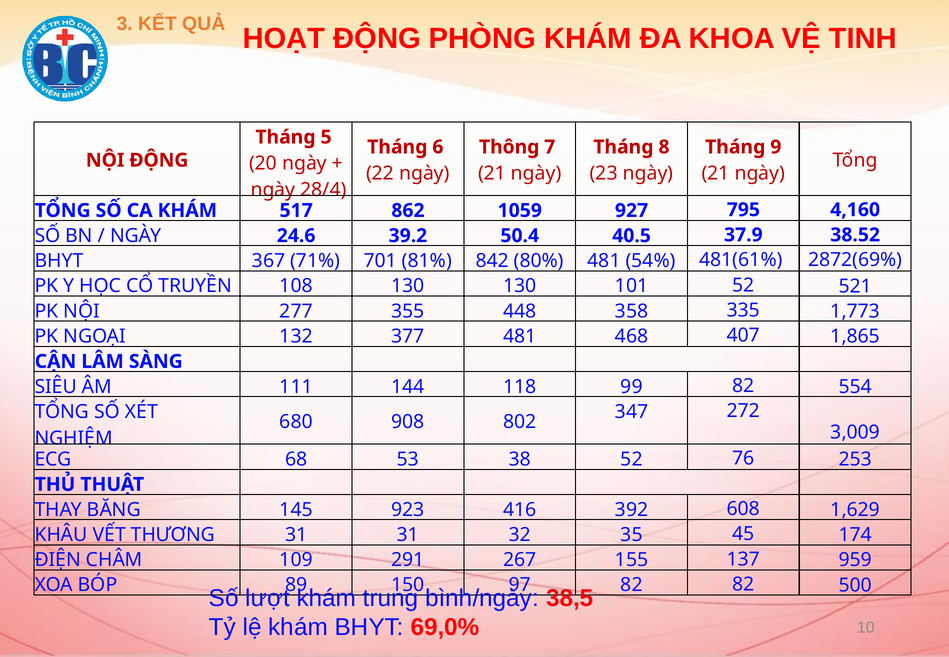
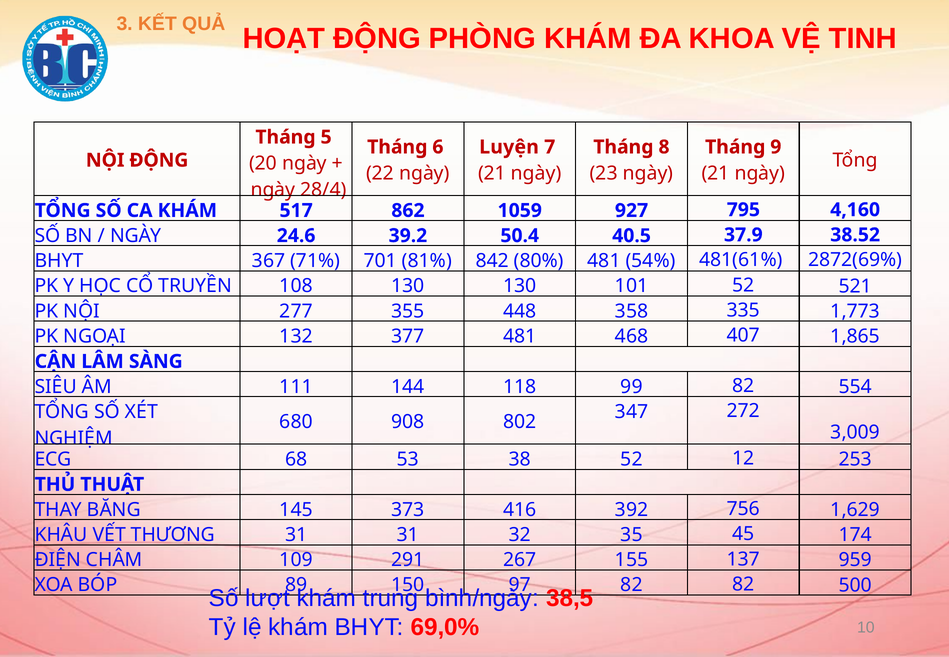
Thông: Thông -> Luyện
76: 76 -> 12
923: 923 -> 373
608: 608 -> 756
